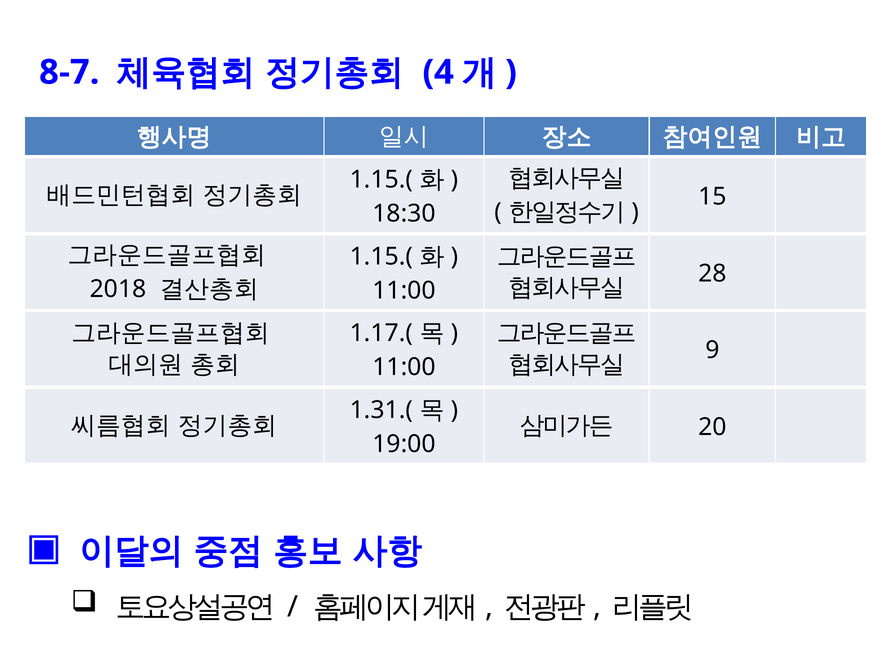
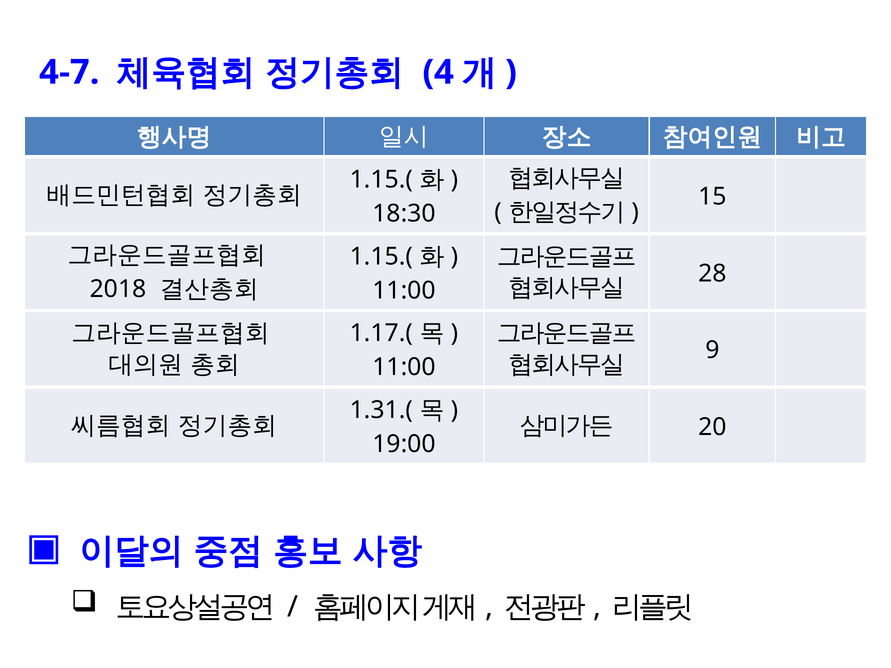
8-7: 8-7 -> 4-7
